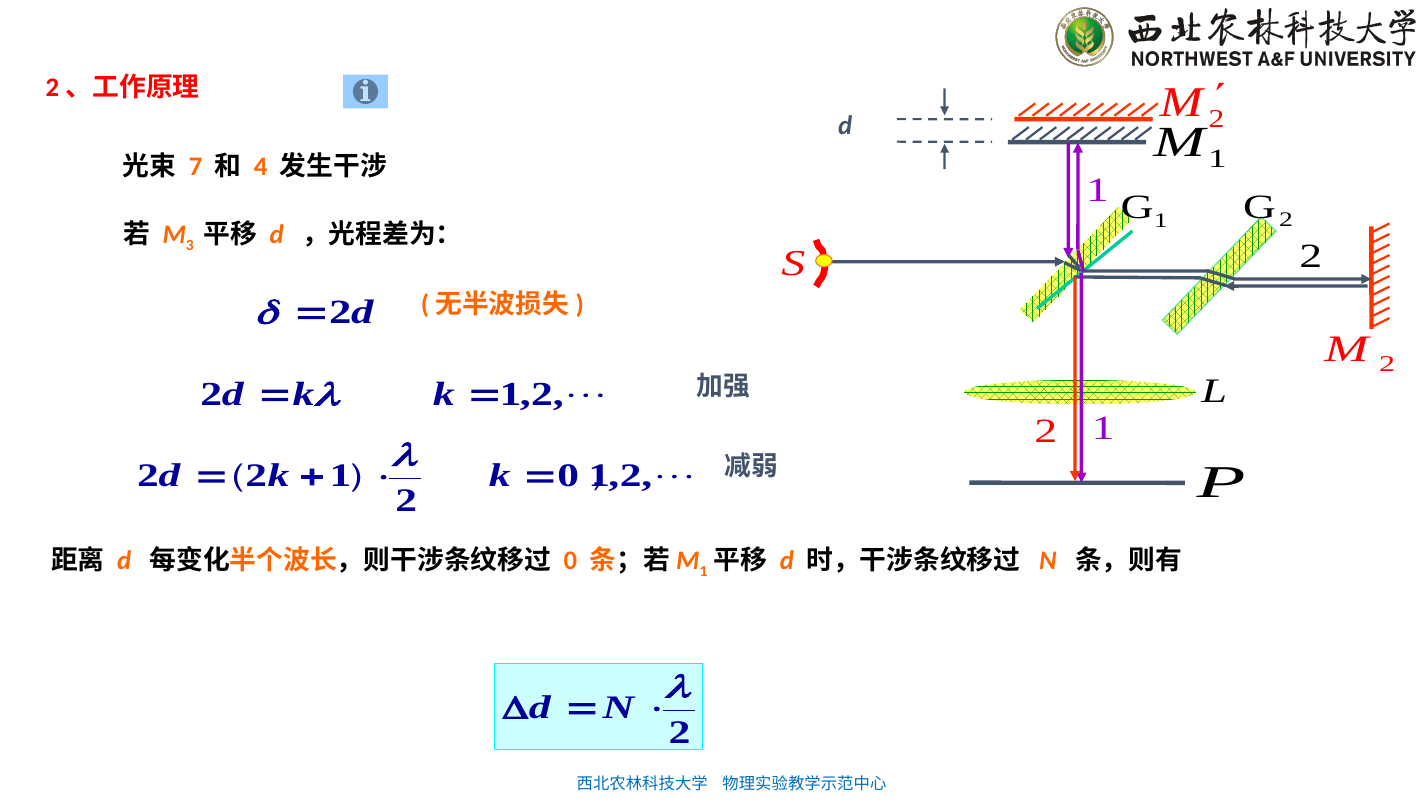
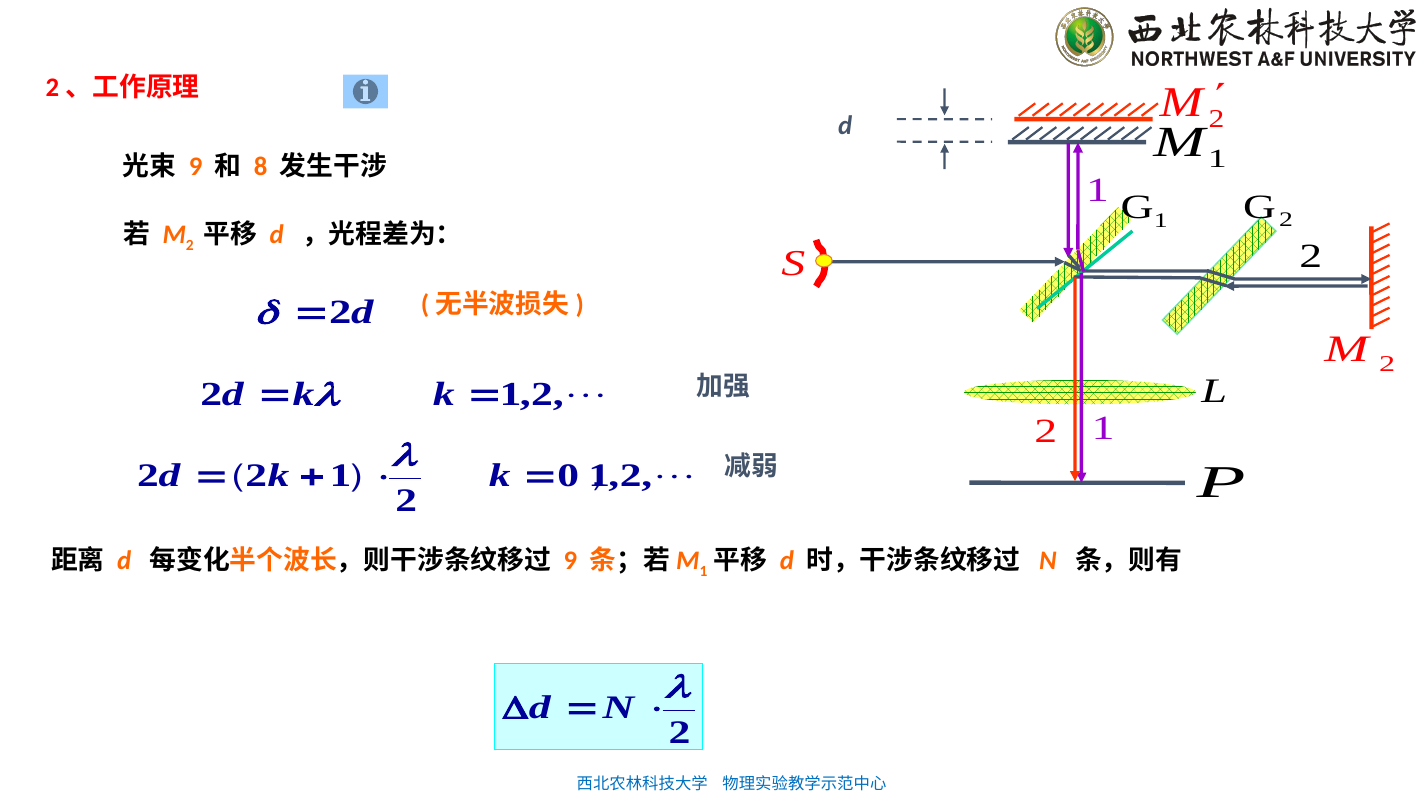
7 at (196, 167): 7 -> 9
4: 4 -> 8
3 at (190, 245): 3 -> 2
0 at (570, 561): 0 -> 9
